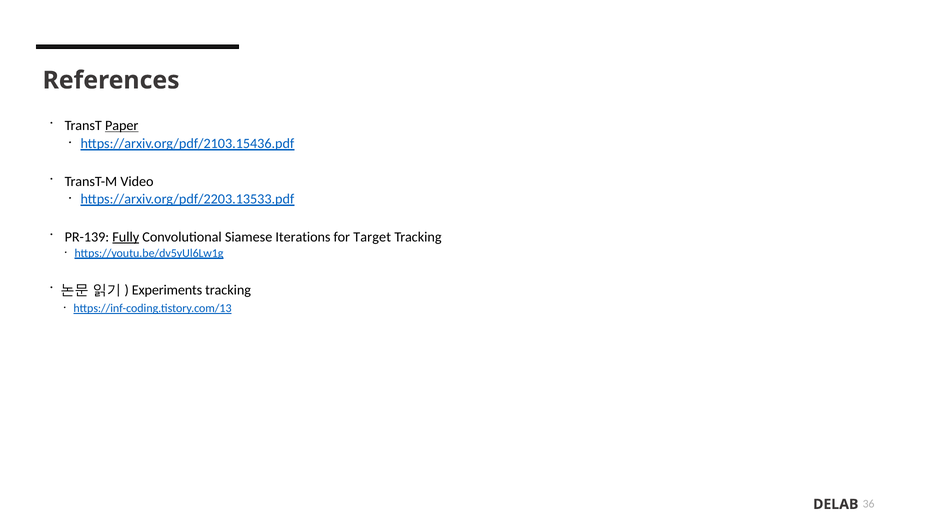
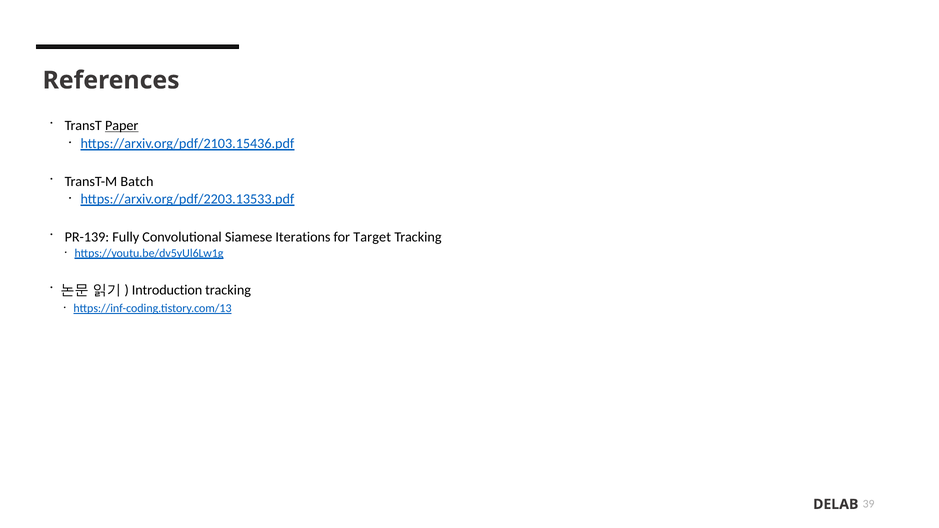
Video: Video -> Batch
Fully underline: present -> none
Experiments: Experiments -> Introduction
36: 36 -> 39
